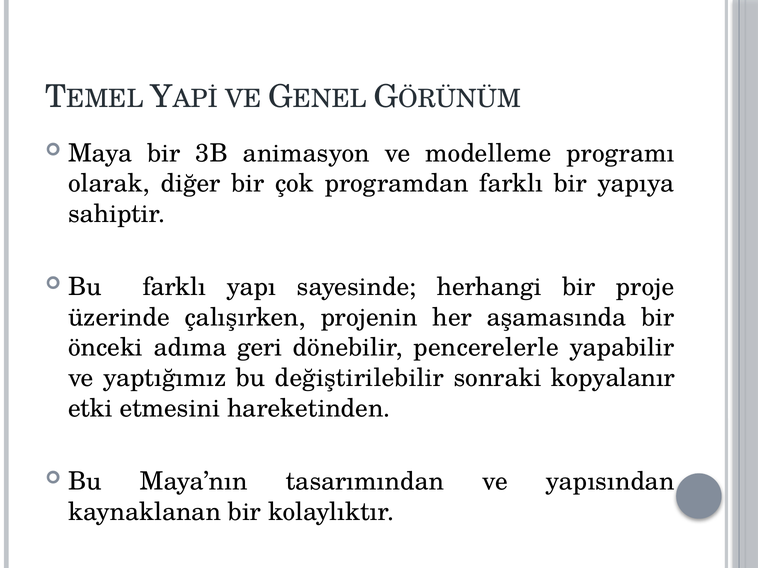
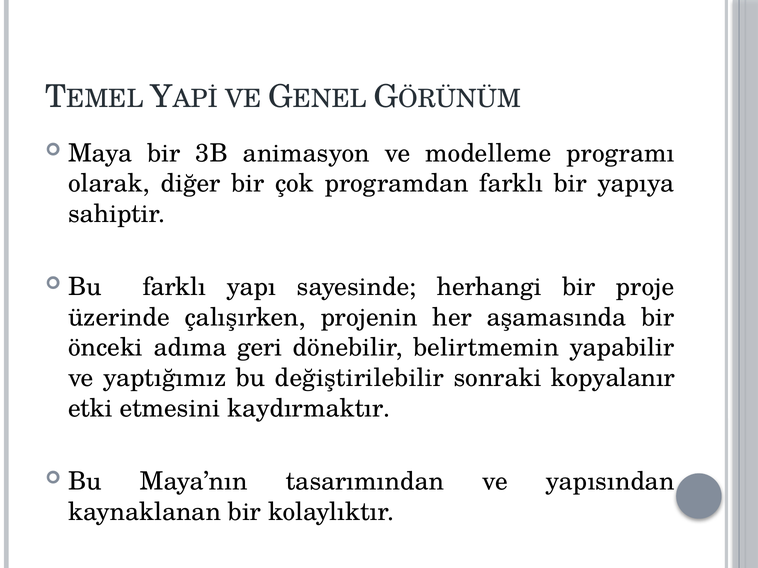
pencerelerle: pencerelerle -> belirtmemin
hareketinden: hareketinden -> kaydırmaktır
